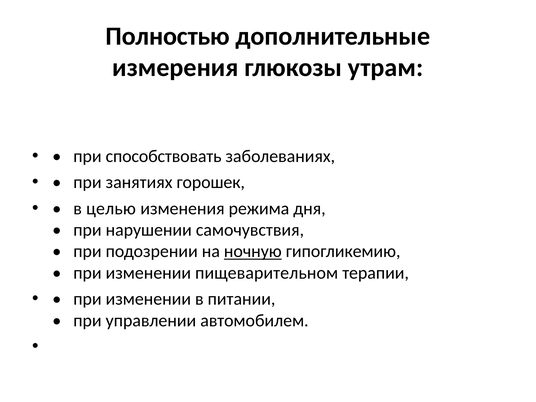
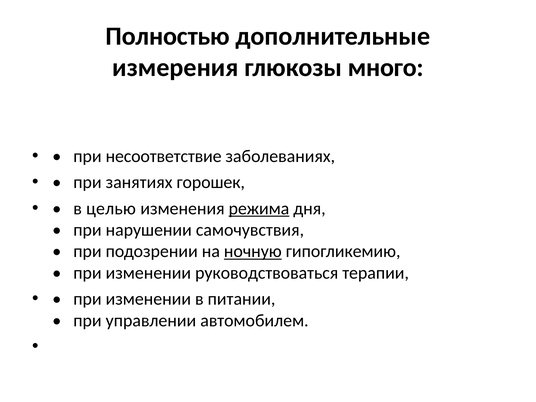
утрам: утрам -> много
способствовать: способствовать -> несоответствие
режима underline: none -> present
пищеварительном: пищеварительном -> руководствоваться
